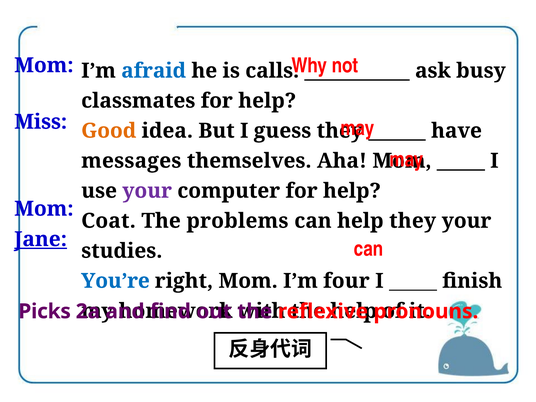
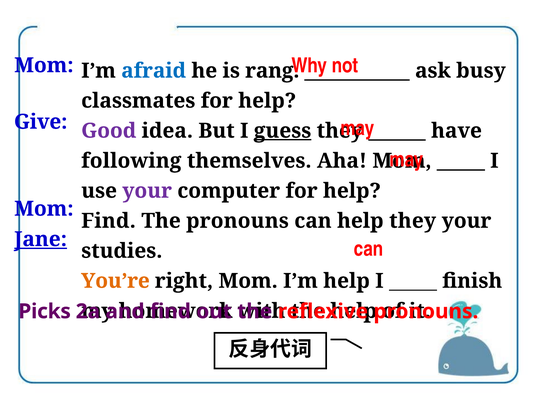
calls: calls -> rang
Miss: Miss -> Give
Good colour: orange -> purple
guess underline: none -> present
messages: messages -> following
Coat at (109, 221): Coat -> Find
The problems: problems -> pronouns
You’re colour: blue -> orange
I’m four: four -> help
